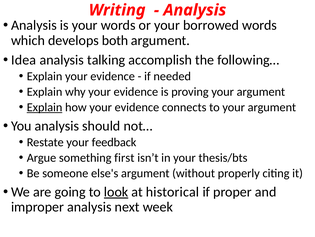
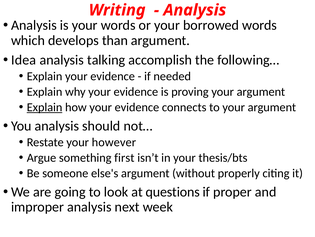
both: both -> than
feedback: feedback -> however
look underline: present -> none
historical: historical -> questions
